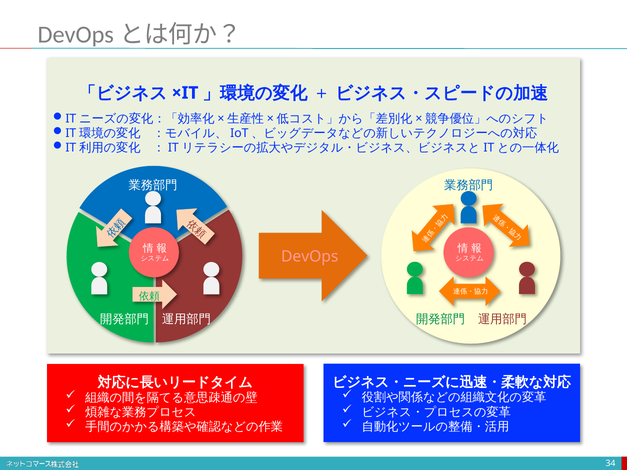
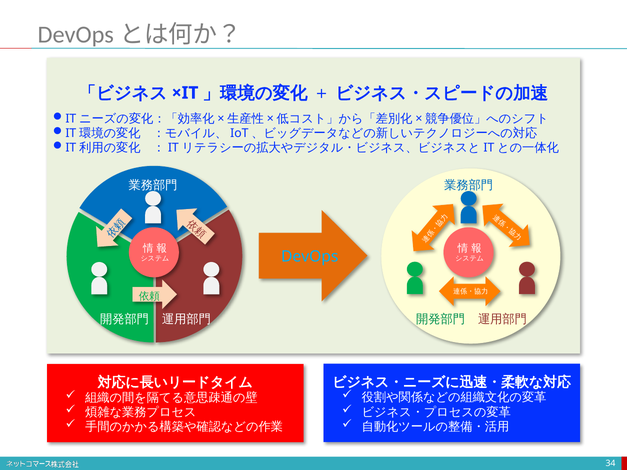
DevOps colour: pink -> light blue
